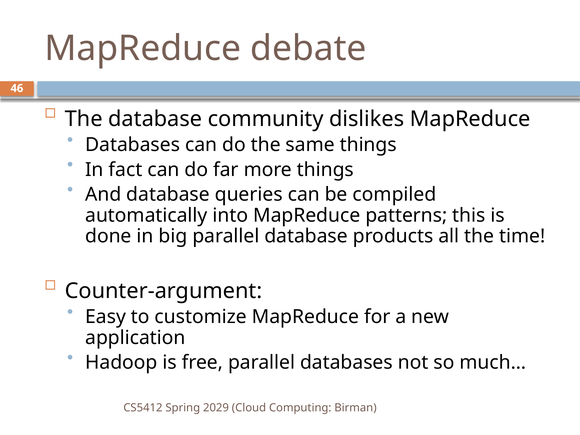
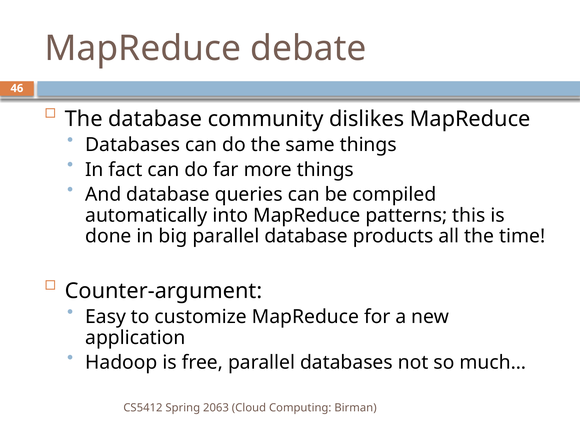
2029: 2029 -> 2063
